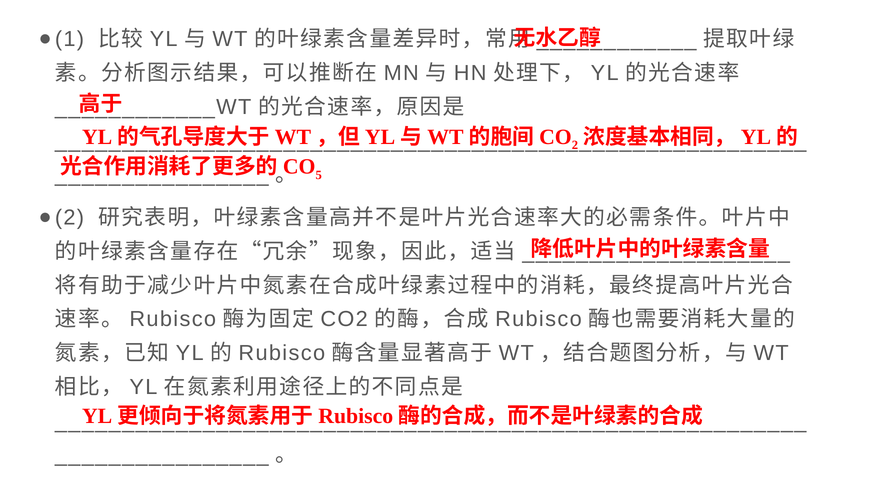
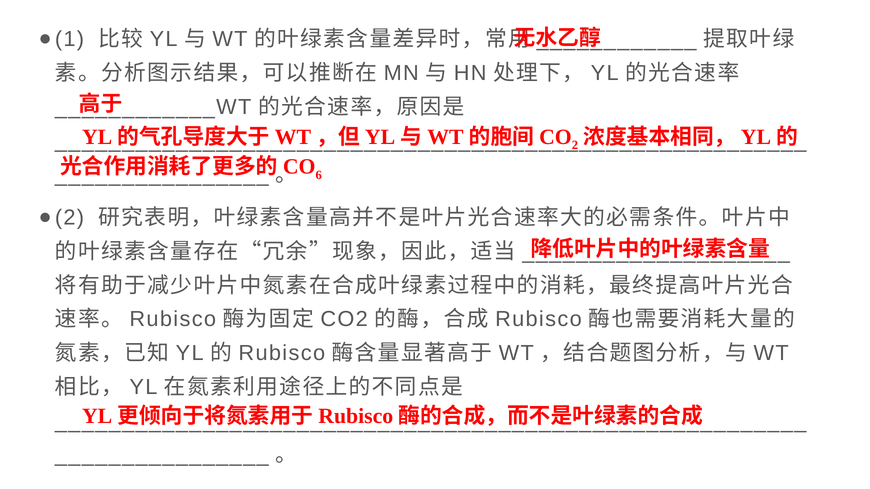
5: 5 -> 6
